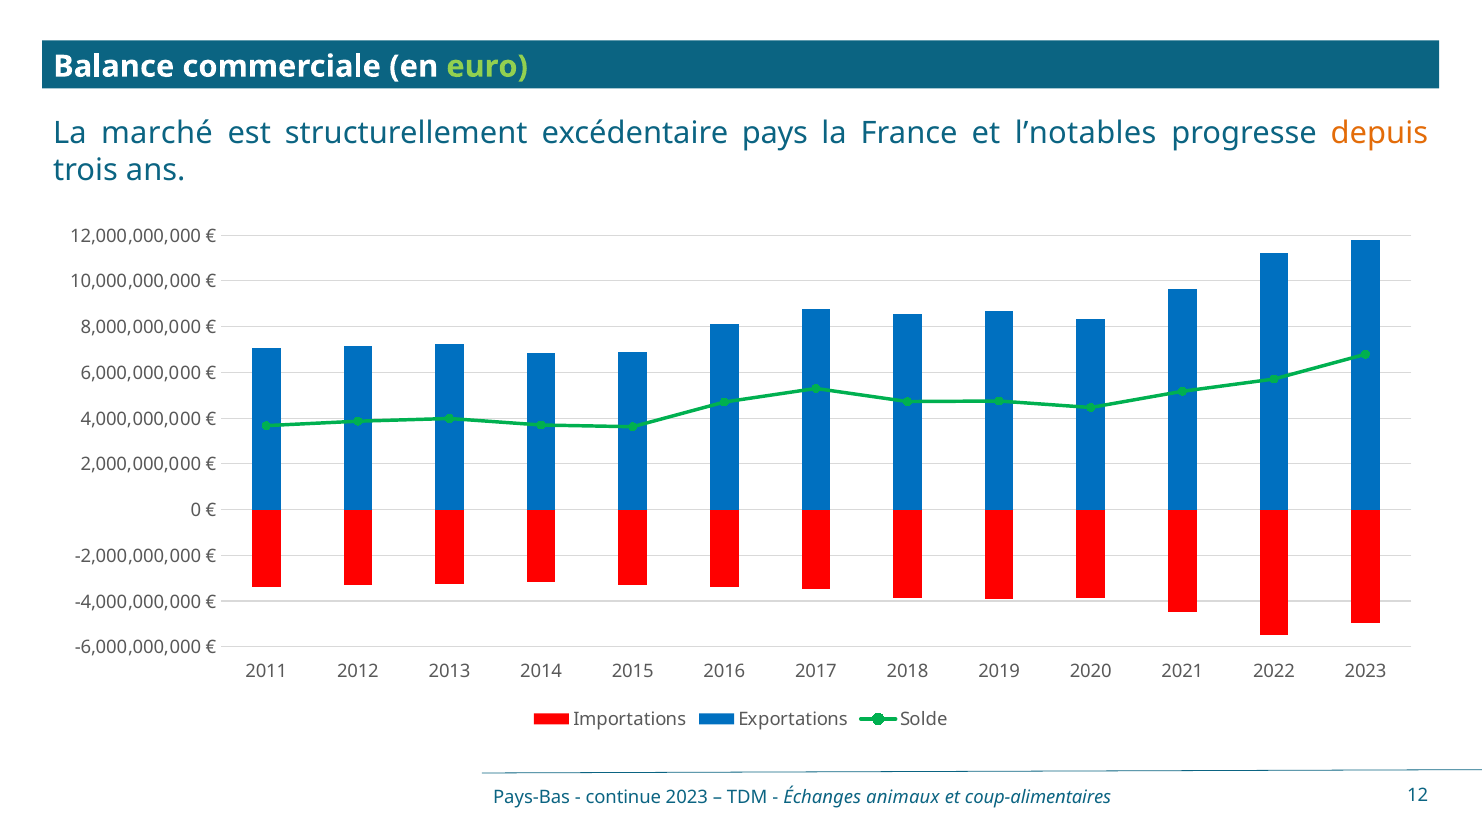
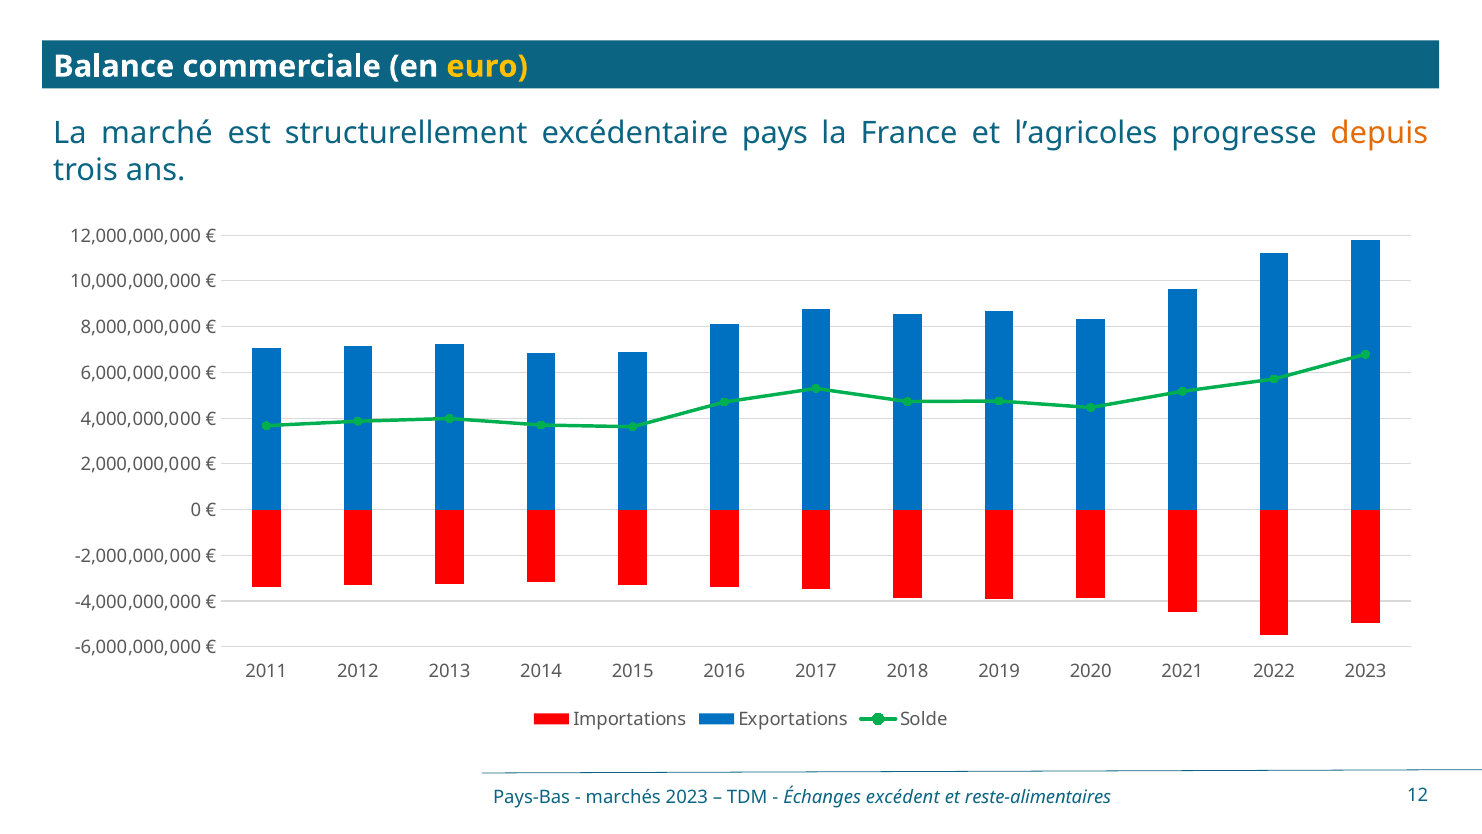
euro colour: light green -> yellow
l’notables: l’notables -> l’agricoles
continue: continue -> marchés
animaux: animaux -> excédent
coup-alimentaires: coup-alimentaires -> reste-alimentaires
